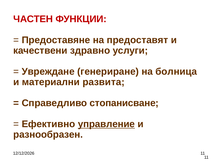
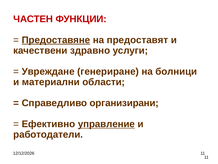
Предоставяне underline: none -> present
болница: болница -> болници
развита: развита -> области
стопанисване: стопанисване -> организирани
разнообразен: разнообразен -> работодатели
